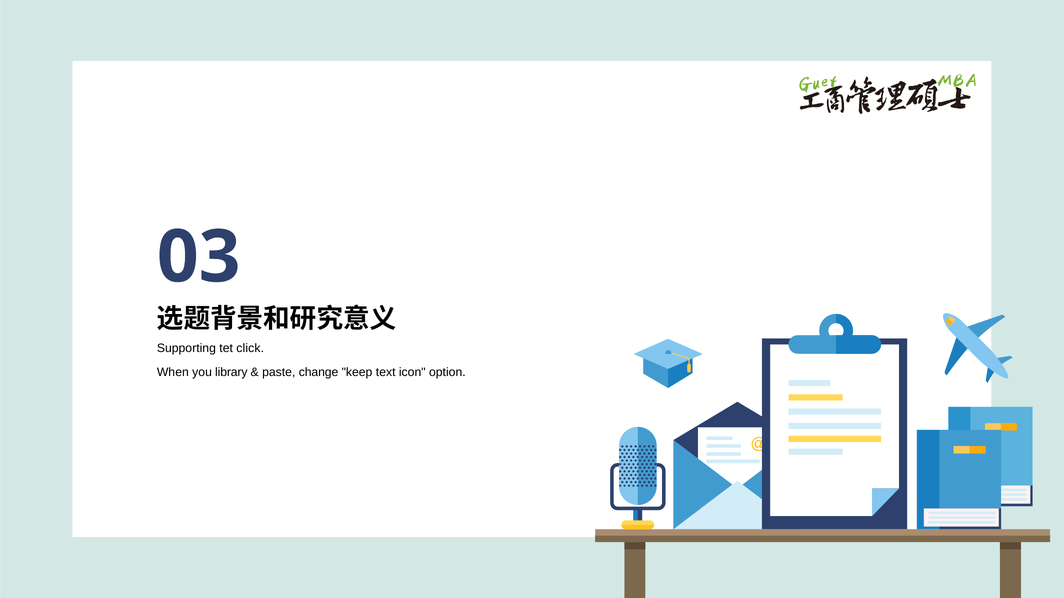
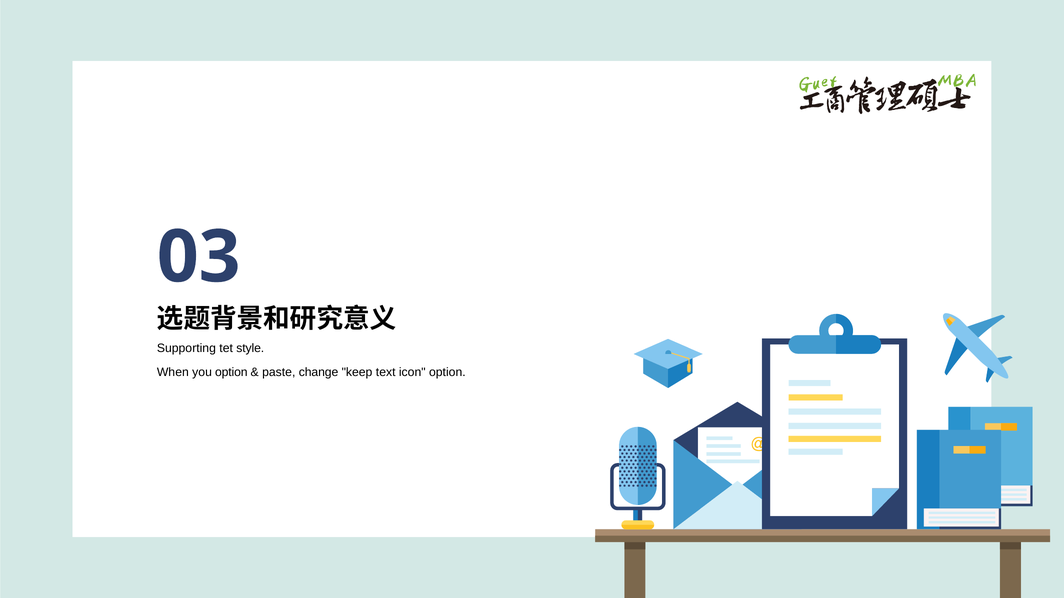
click: click -> style
you library: library -> option
